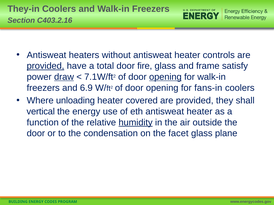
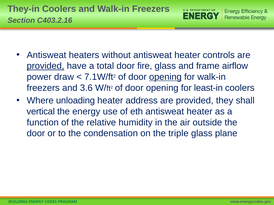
satisfy: satisfy -> airflow
draw underline: present -> none
6.9: 6.9 -> 3.6
fans-in: fans-in -> least-in
covered: covered -> address
humidity underline: present -> none
facet: facet -> triple
